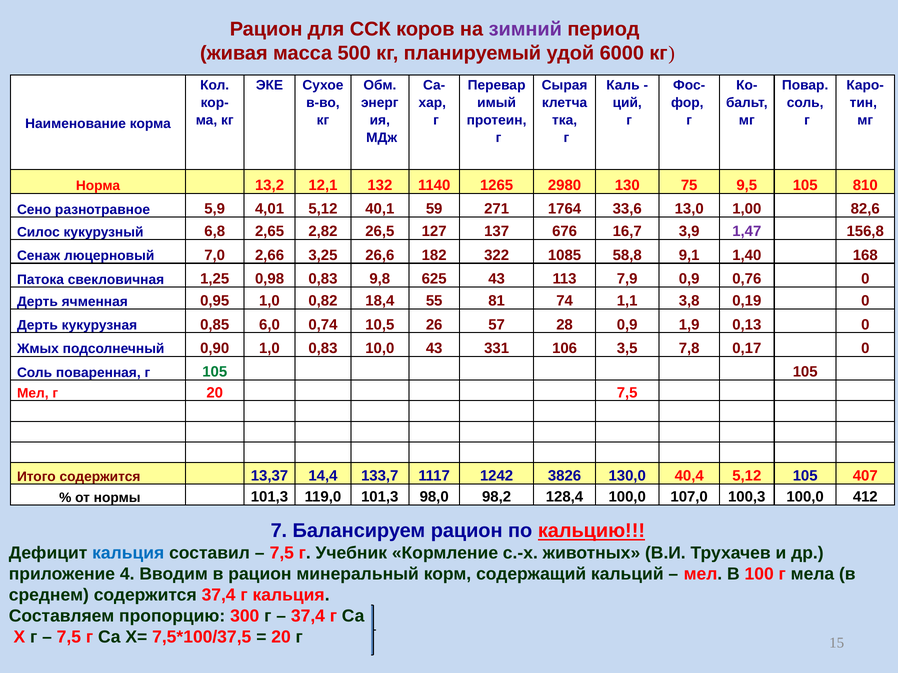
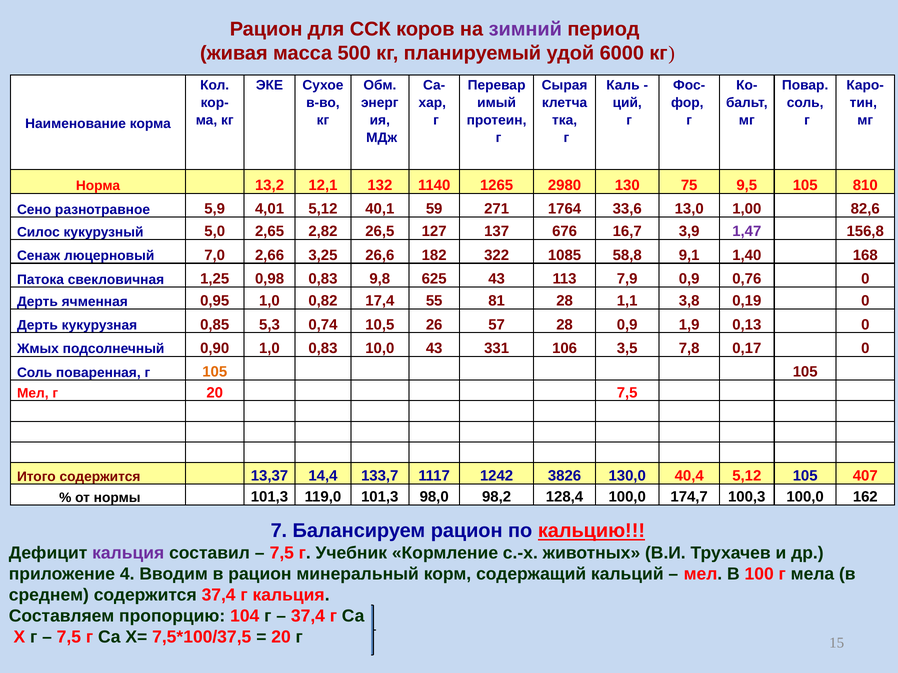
6,8: 6,8 -> 5,0
18,4: 18,4 -> 17,4
81 74: 74 -> 28
6,0: 6,0 -> 5,3
105 at (215, 372) colour: green -> orange
107,0: 107,0 -> 174,7
412: 412 -> 162
кальция at (128, 554) colour: blue -> purple
300: 300 -> 104
